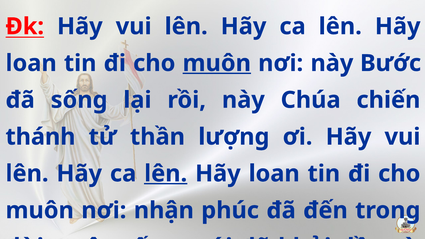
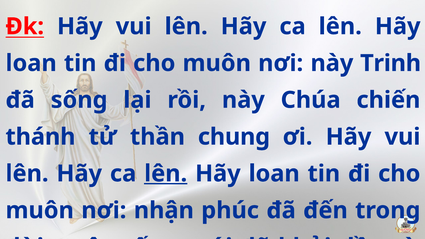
muôn at (217, 63) underline: present -> none
Bước: Bước -> Trinh
lượng: lượng -> chung
